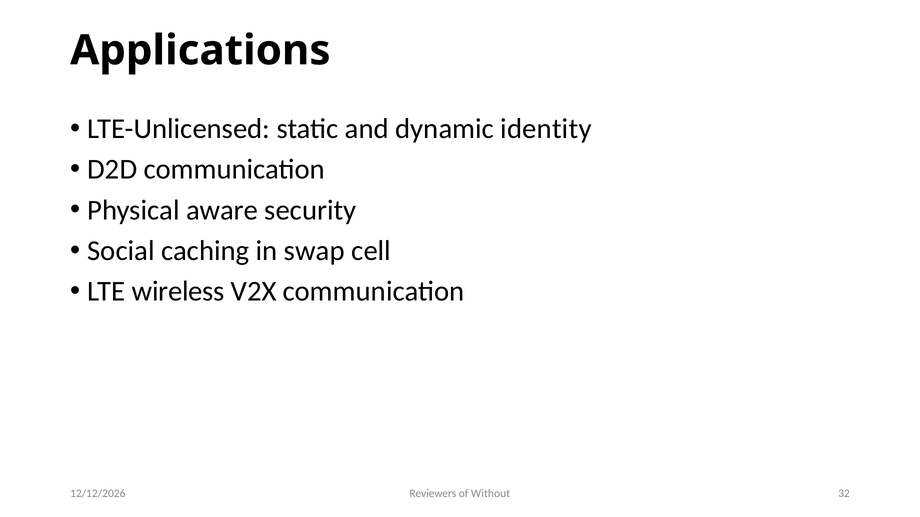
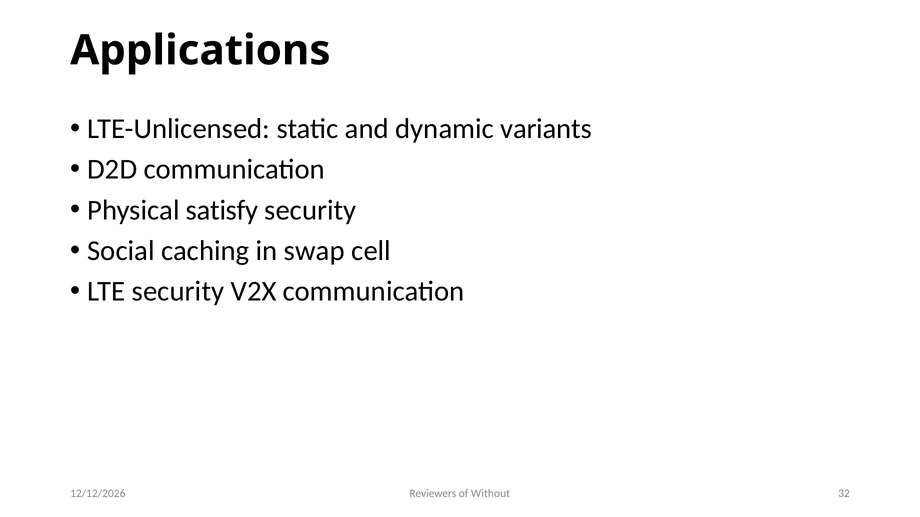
identity: identity -> variants
aware: aware -> satisfy
LTE wireless: wireless -> security
